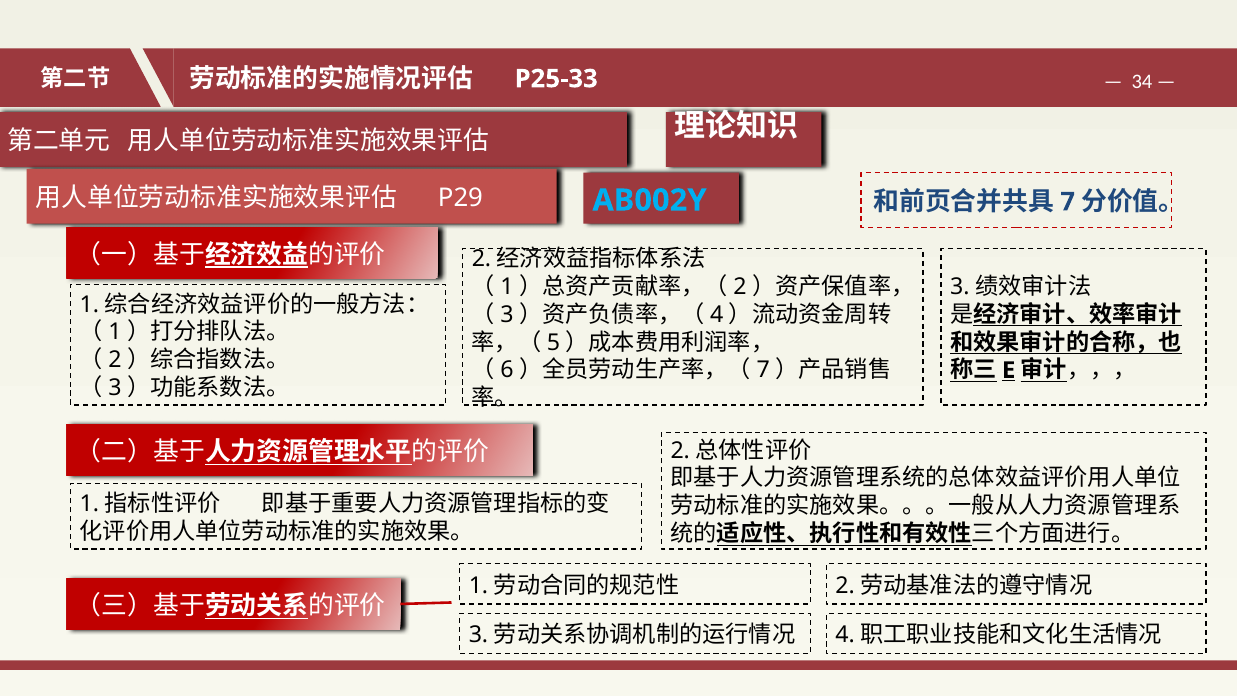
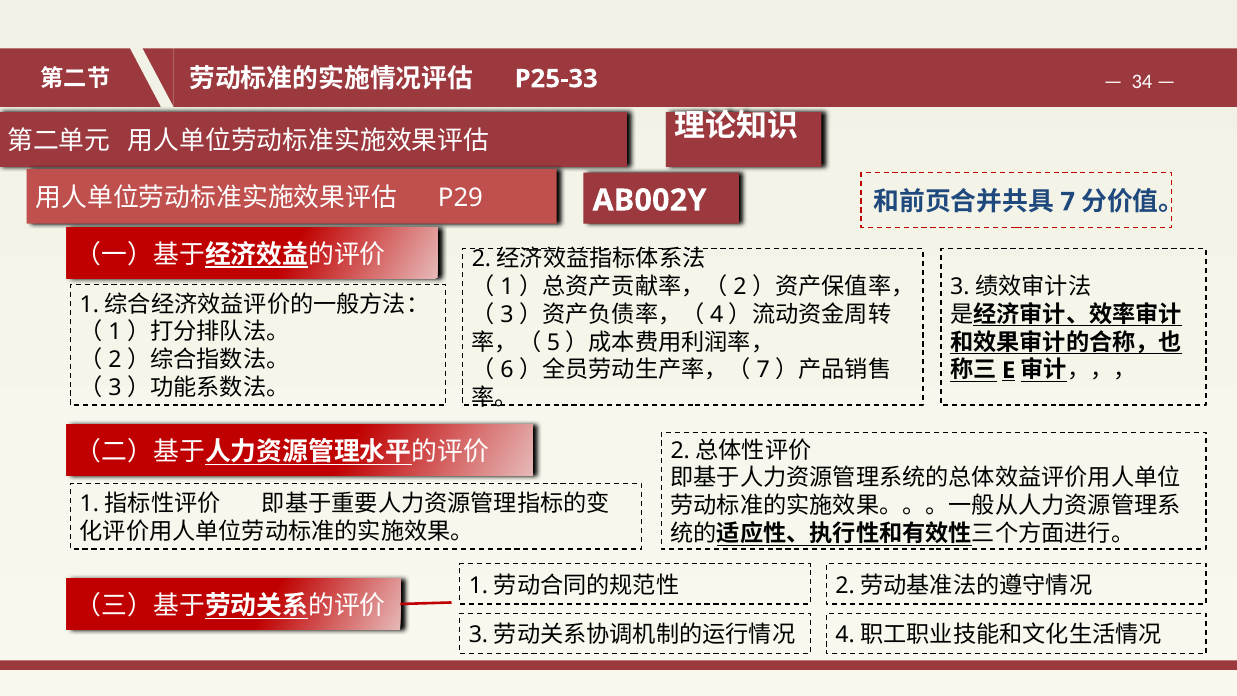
AB002Y colour: light blue -> white
